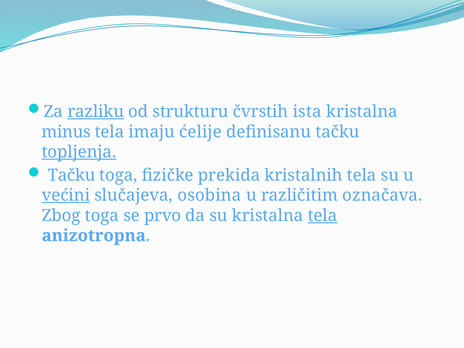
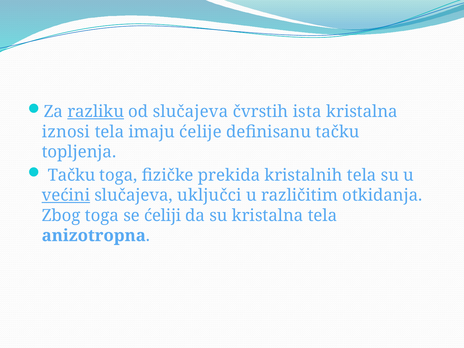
od strukturu: strukturu -> slučajeva
minus: minus -> iznosi
topljenja underline: present -> none
osobina: osobina -> uključci
označava: označava -> otkidanja
prvo: prvo -> ćeliji
tela at (322, 216) underline: present -> none
